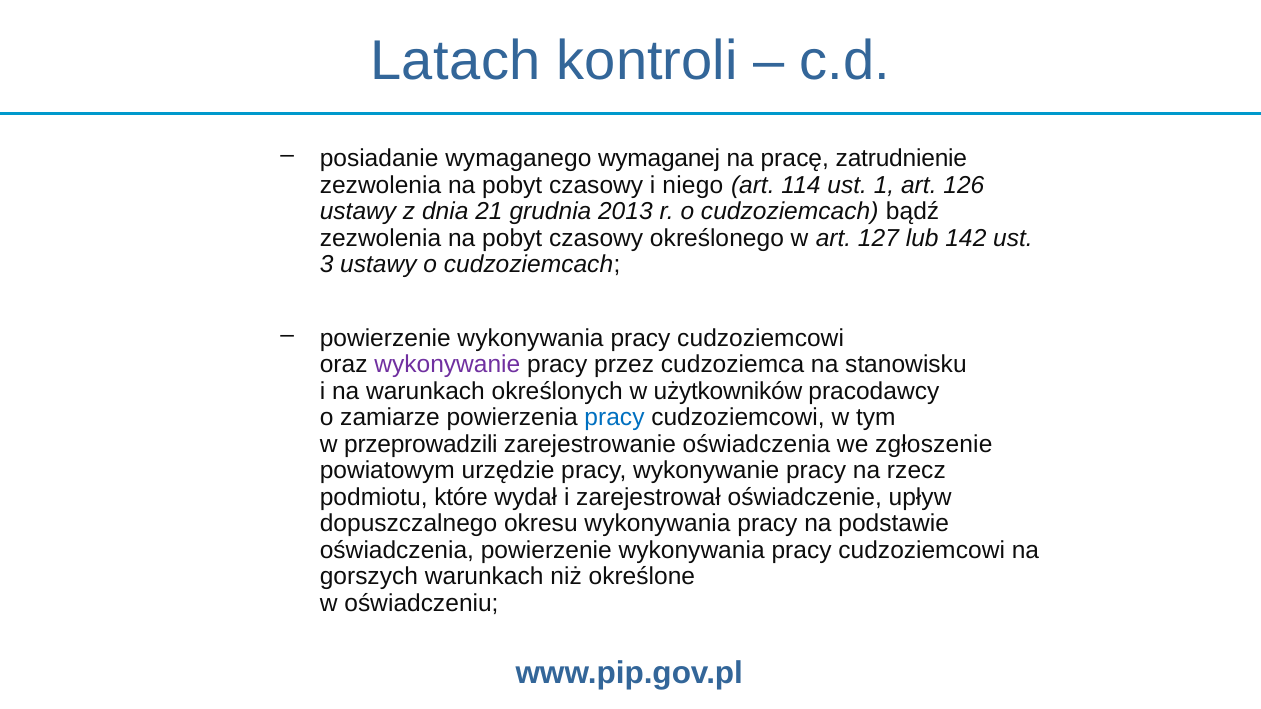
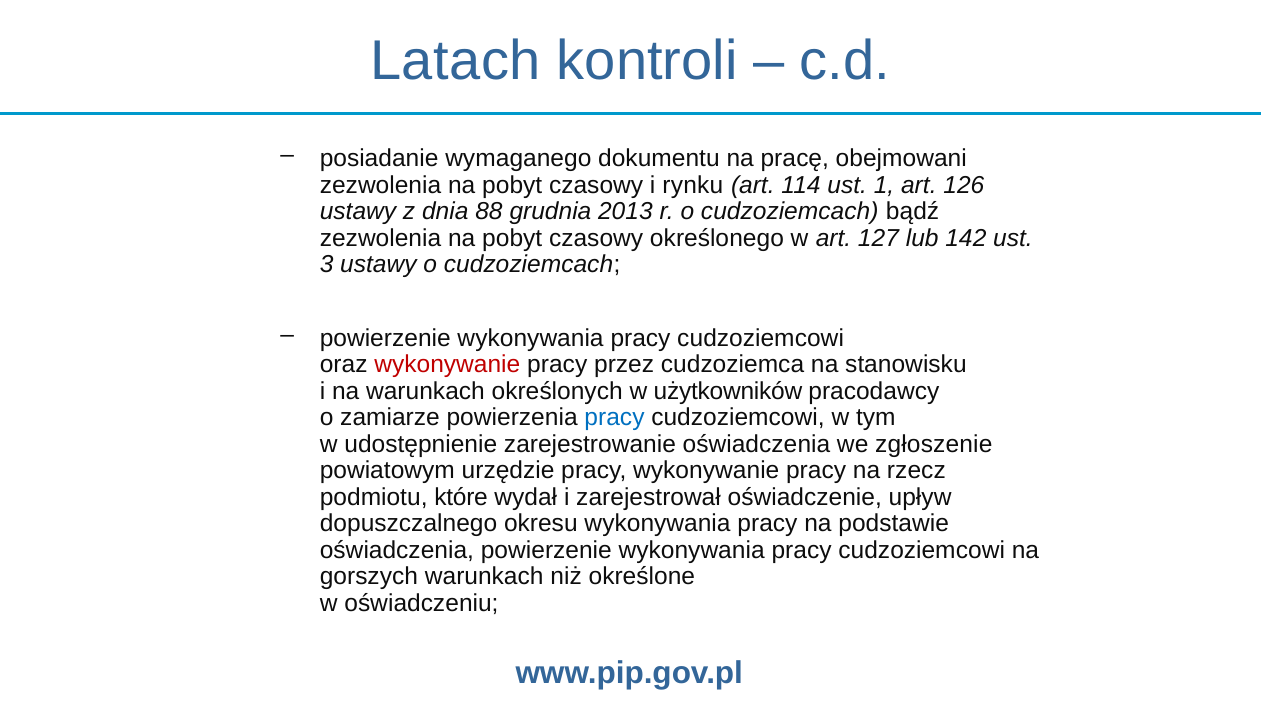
wymaganej: wymaganej -> dokumentu
zatrudnienie: zatrudnienie -> obejmowani
niego: niego -> rynku
21: 21 -> 88
wykonywanie at (447, 365) colour: purple -> red
przeprowadzili: przeprowadzili -> udostępnienie
